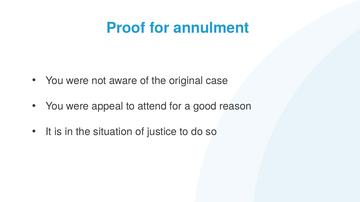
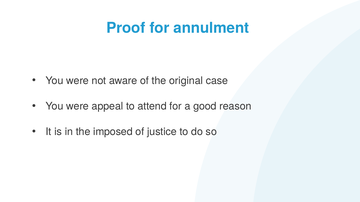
situation: situation -> imposed
